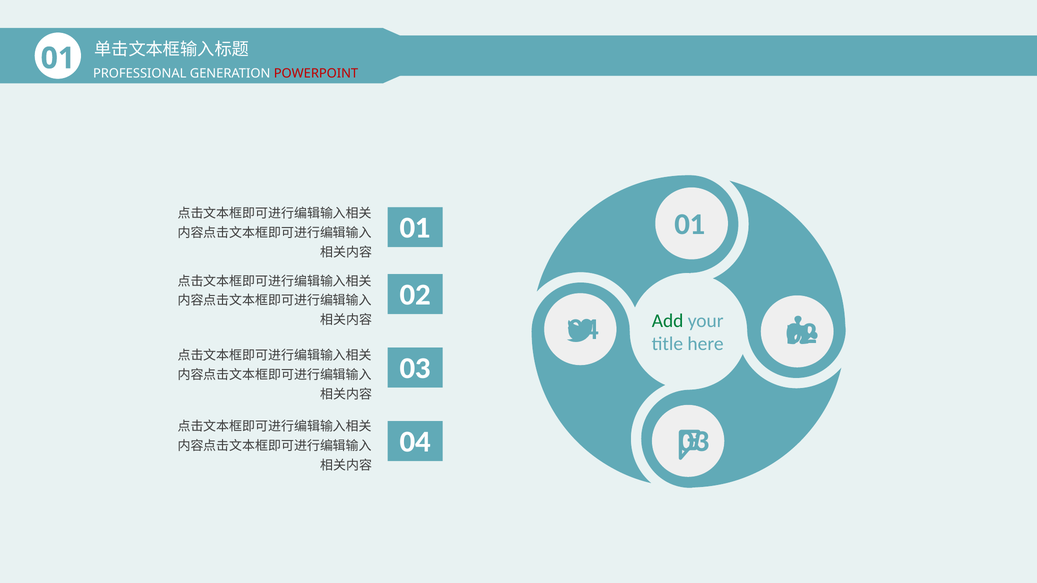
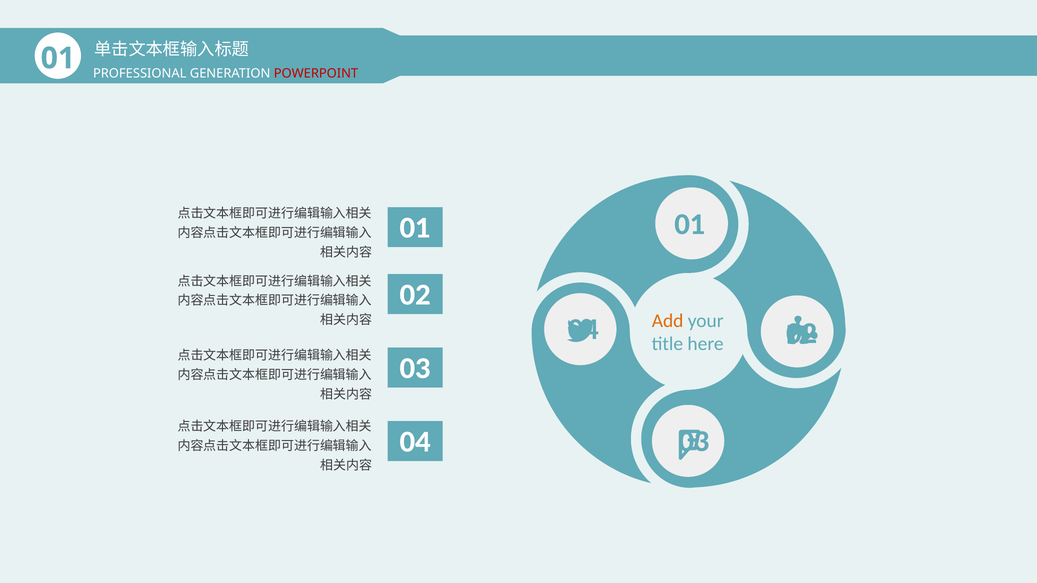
Add colour: green -> orange
